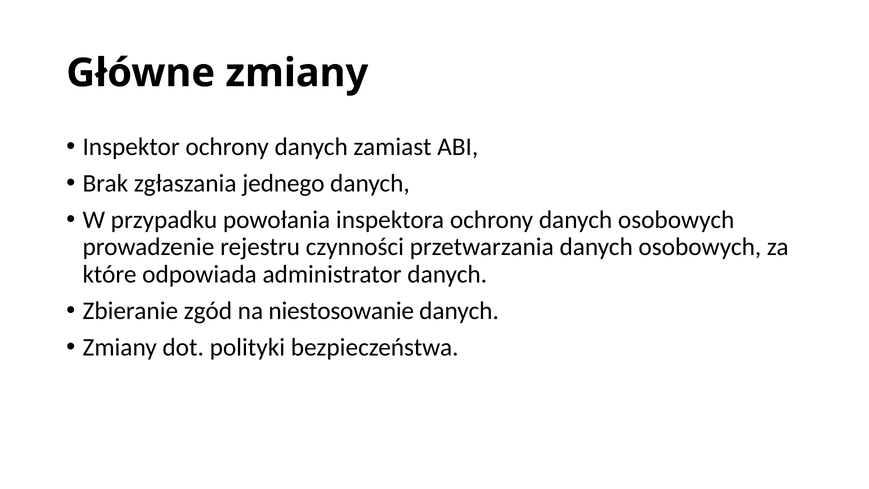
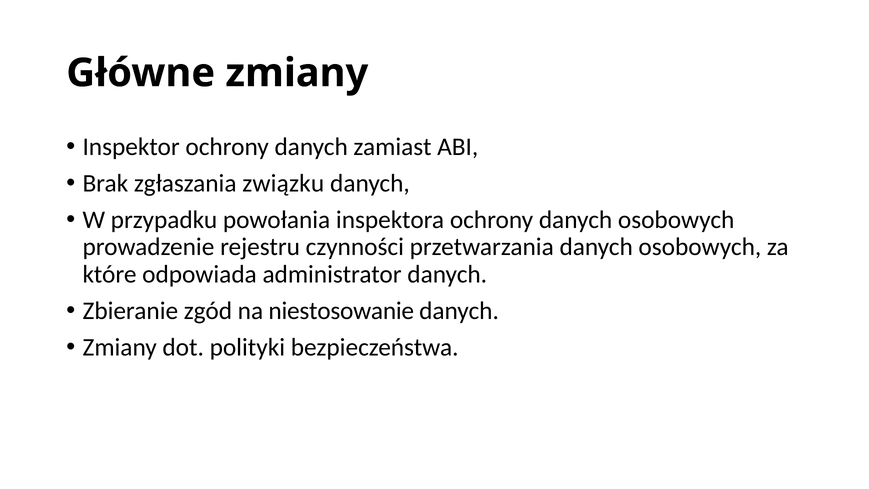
jednego: jednego -> związku
